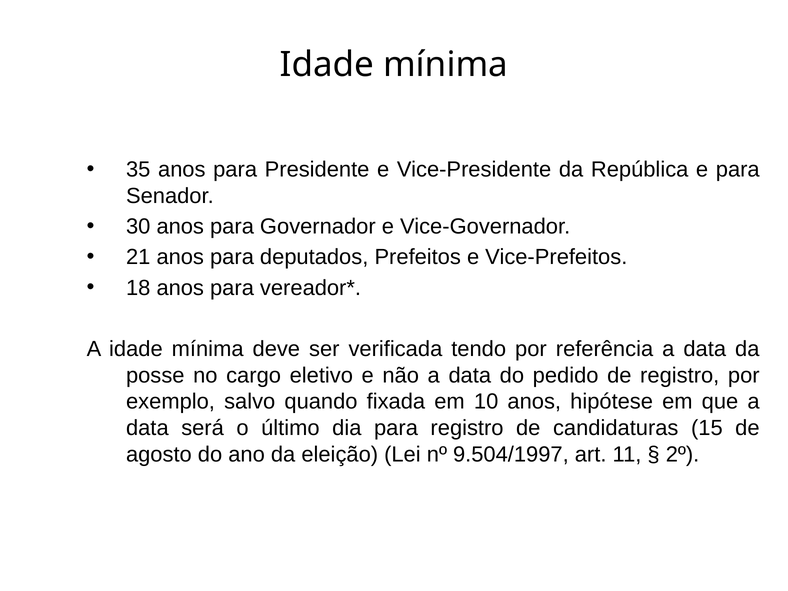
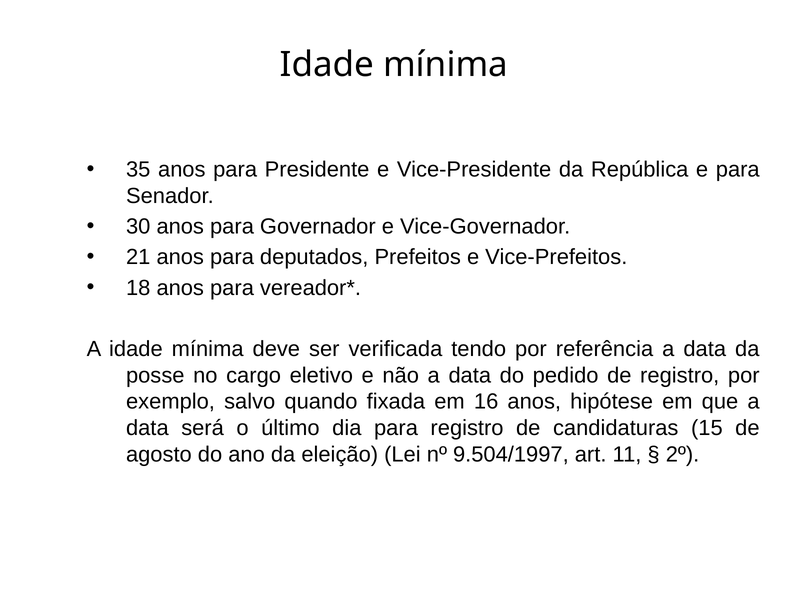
10: 10 -> 16
